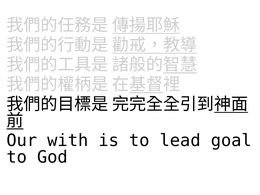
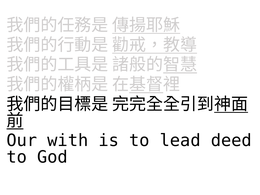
goal: goal -> deed
